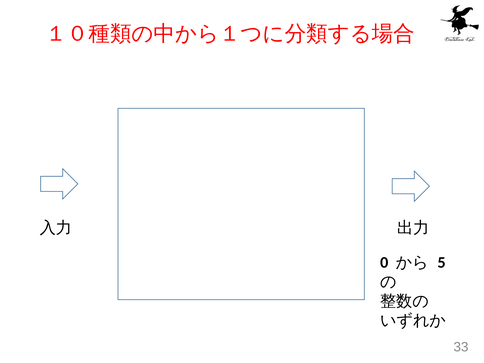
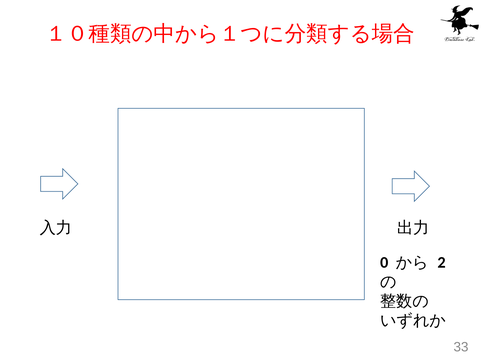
5: 5 -> 2
